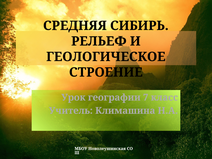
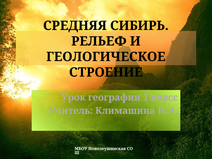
7: 7 -> 1
